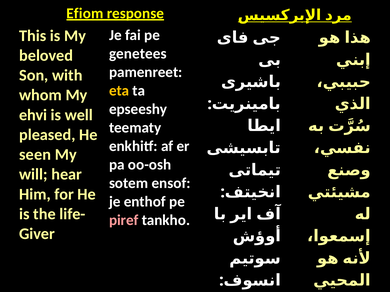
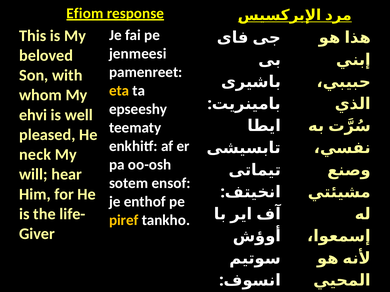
genetees: genetees -> jenmeesi
seen: seen -> neck
piref colour: pink -> yellow
